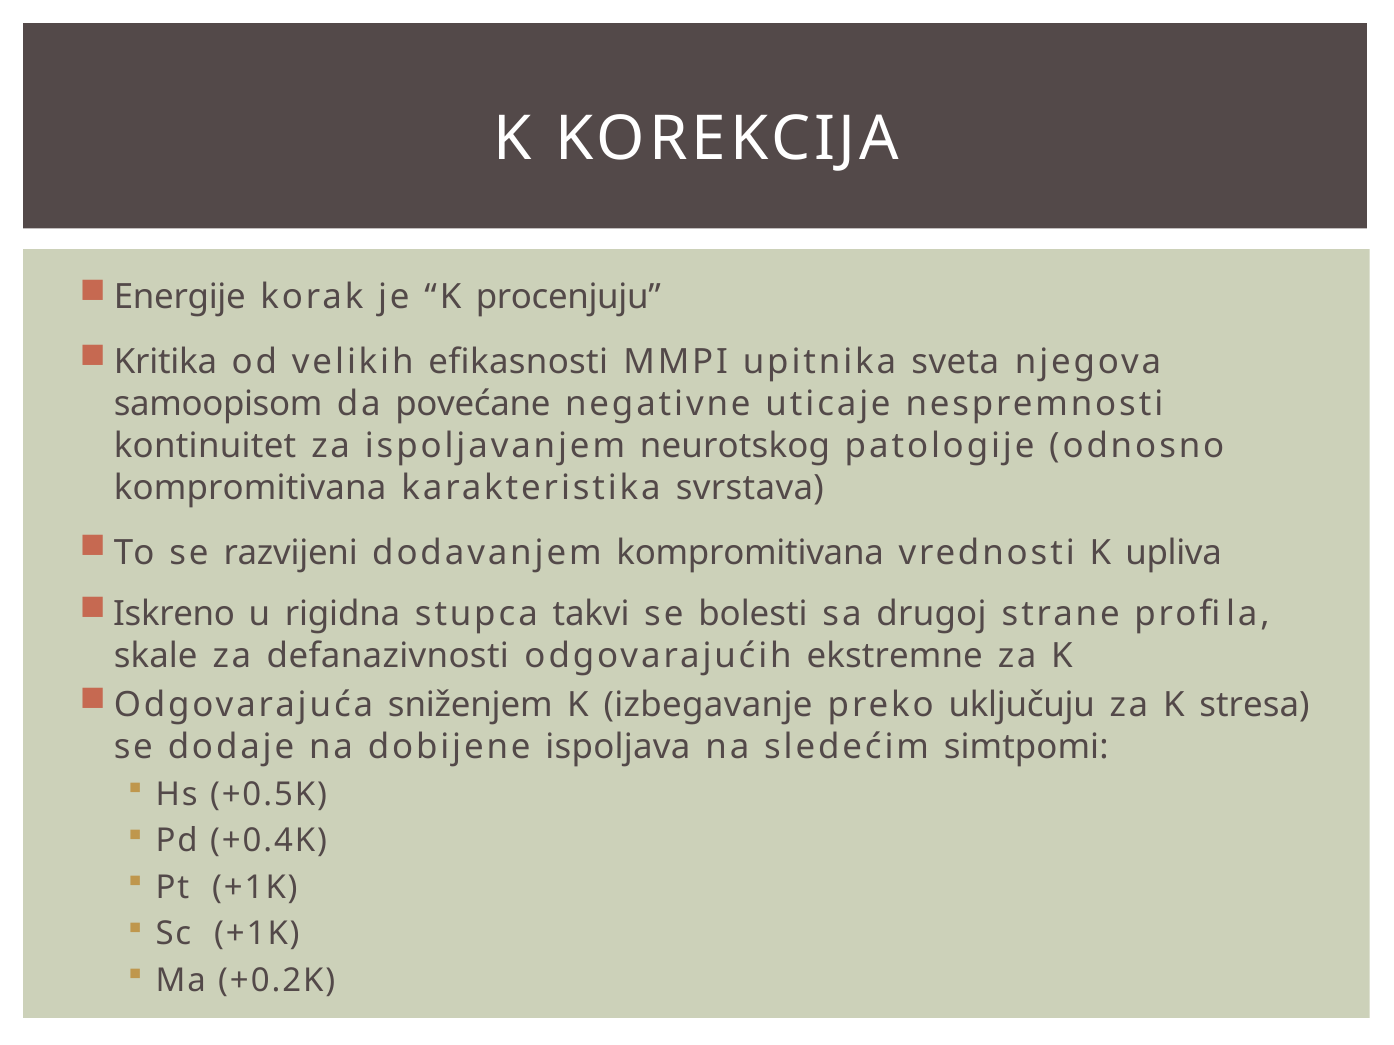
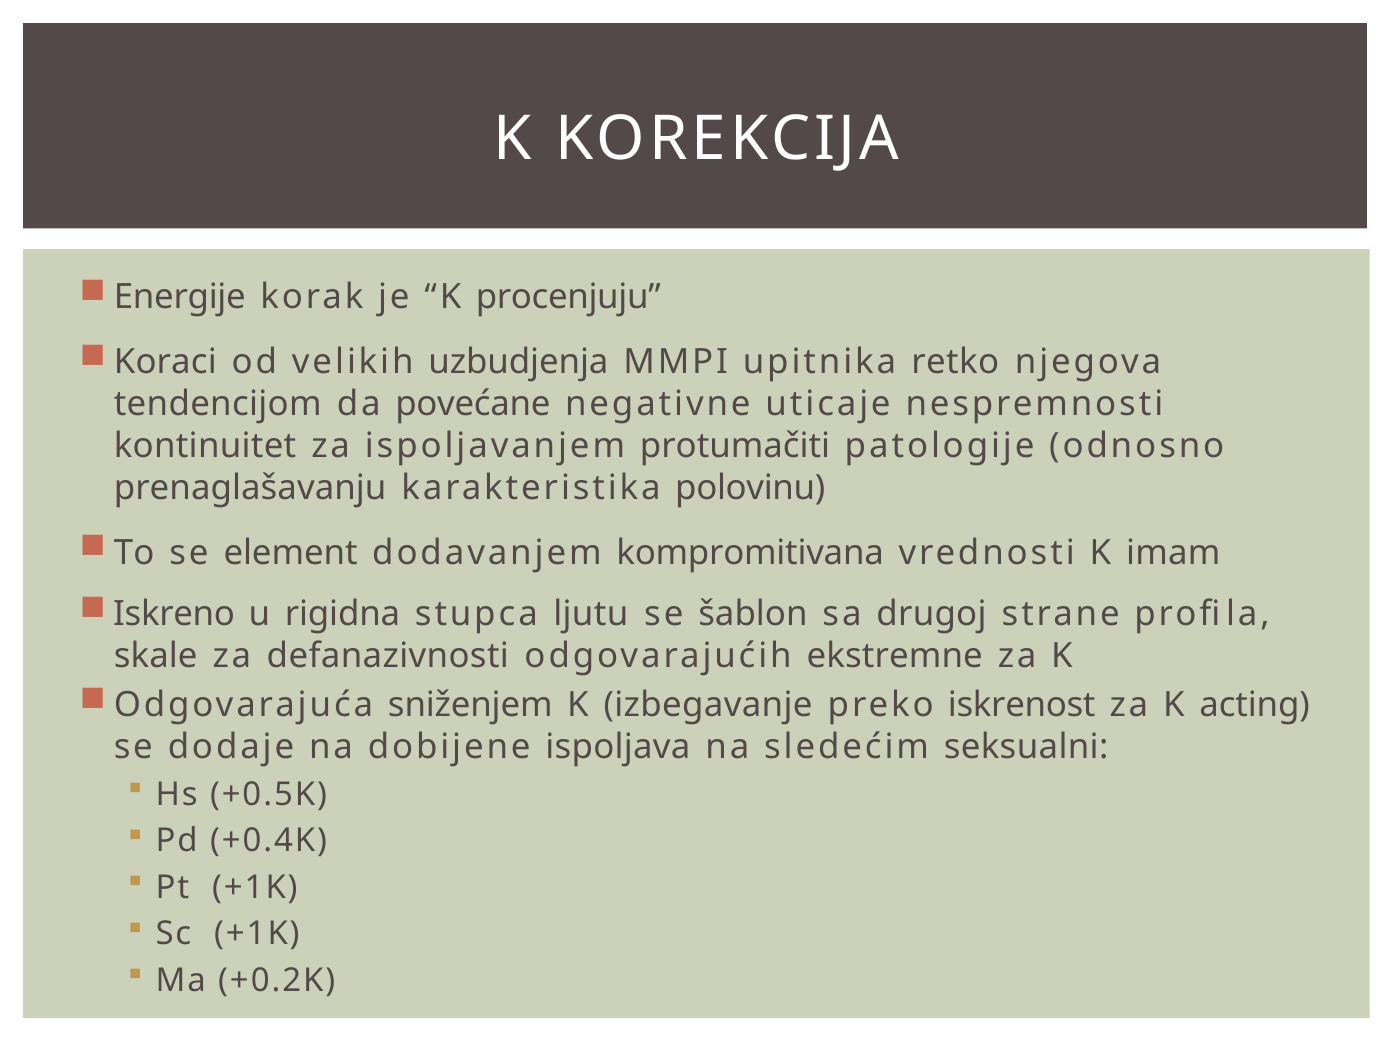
Kritika: Kritika -> Koraci
efikasnosti: efikasnosti -> uzbudjenja
sveta: sveta -> retko
samoopisom: samoopisom -> tendencijom
neurotskog: neurotskog -> protumačiti
kompromitivana at (250, 488): kompromitivana -> prenaglašavanju
svrstava: svrstava -> polovinu
razvijeni: razvijeni -> element
upliva: upliva -> imam
takvi: takvi -> ljutu
bolesti: bolesti -> šablon
uključuju: uključuju -> iskrenost
stresa: stresa -> acting
simtpomi: simtpomi -> seksualni
